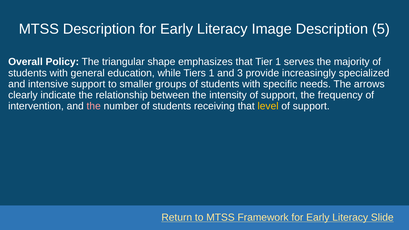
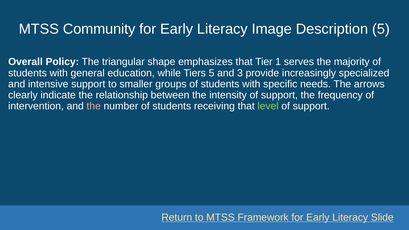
MTSS Description: Description -> Community
Tiers 1: 1 -> 5
level colour: yellow -> light green
